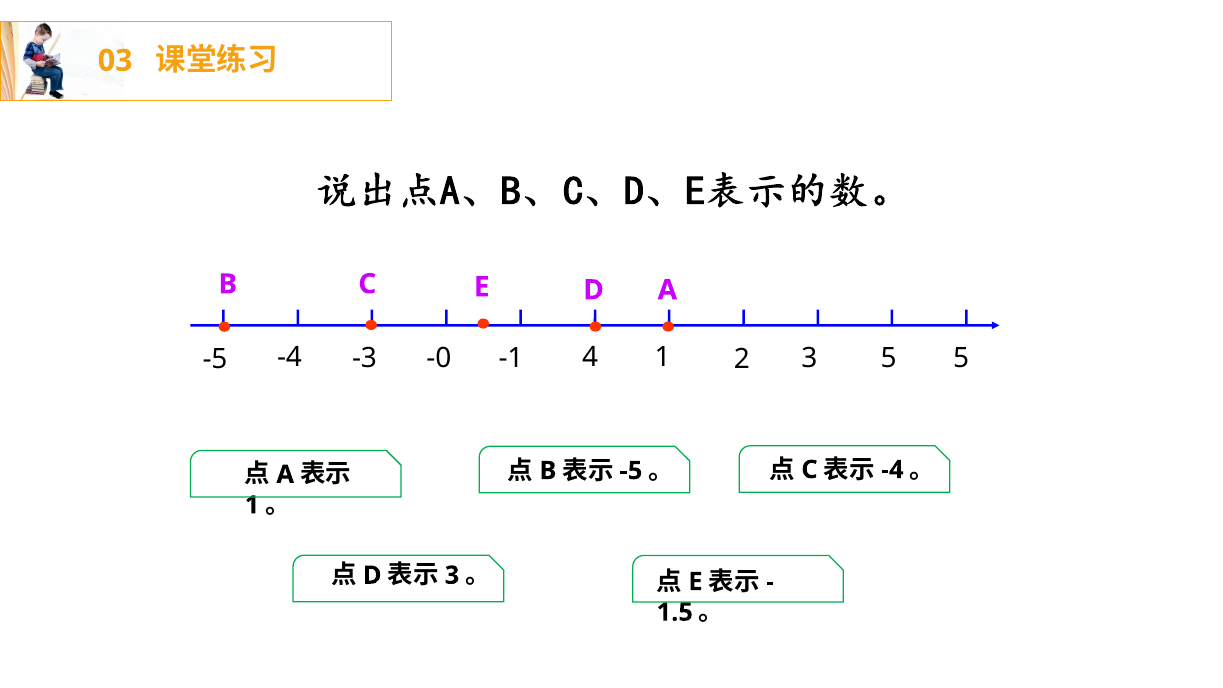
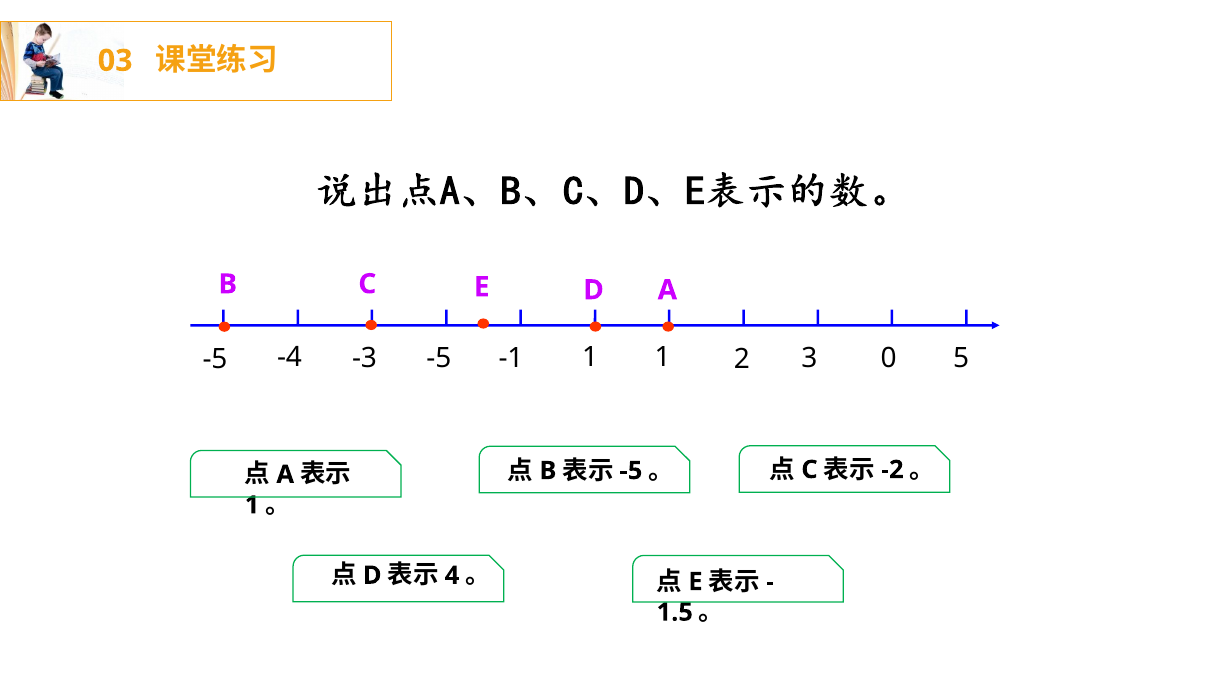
-3 -0: -0 -> -5
-1 4: 4 -> 1
3 5: 5 -> 0
-4 at (892, 470): -4 -> -2
3 at (452, 575): 3 -> 4
